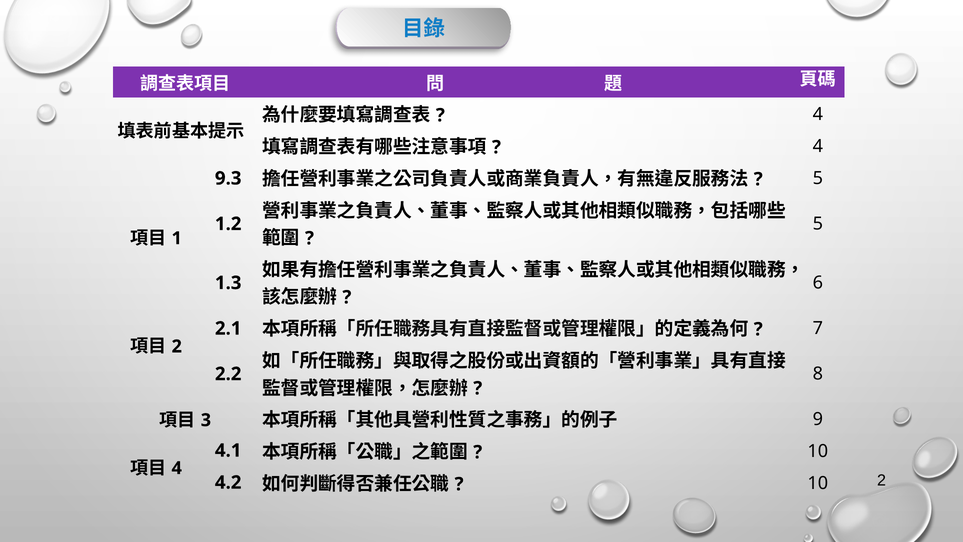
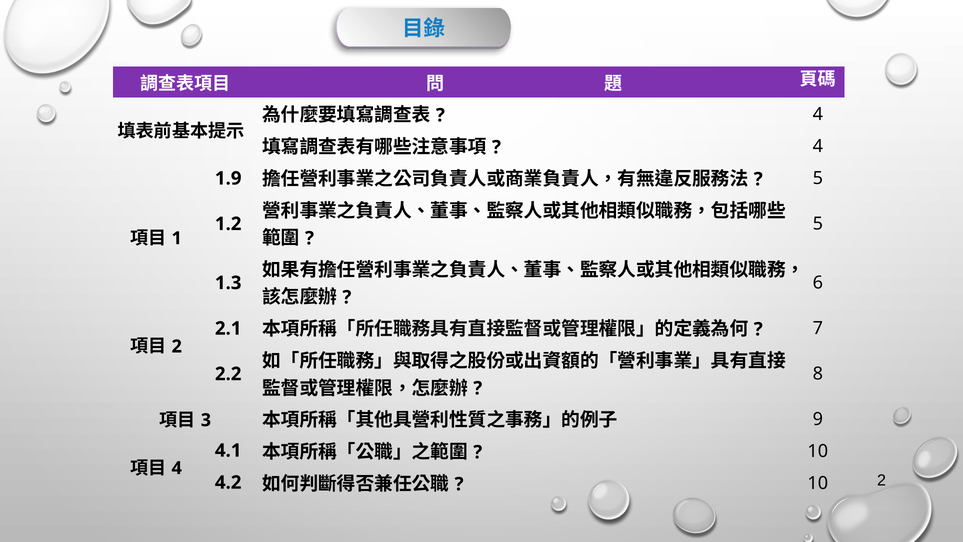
9.3: 9.3 -> 1.9
